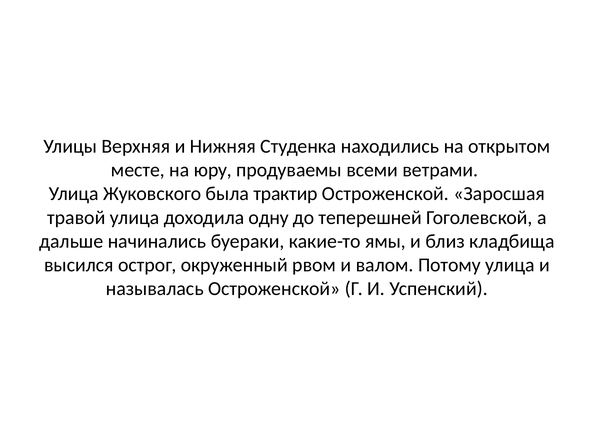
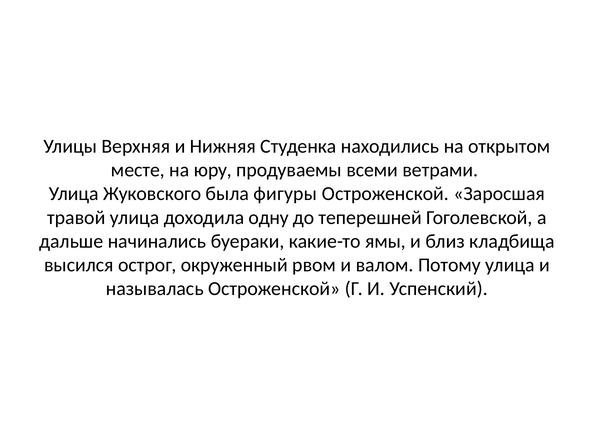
трактир: трактир -> фигуры
